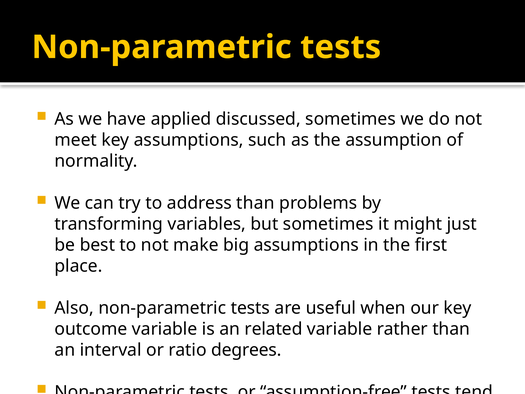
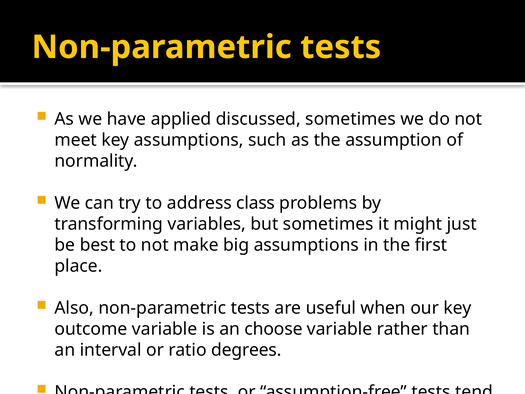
address than: than -> class
related: related -> choose
